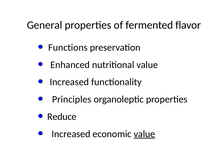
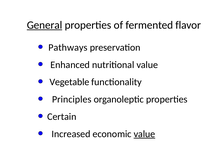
General underline: none -> present
Functions: Functions -> Pathways
Increased at (69, 82): Increased -> Vegetable
Reduce: Reduce -> Certain
